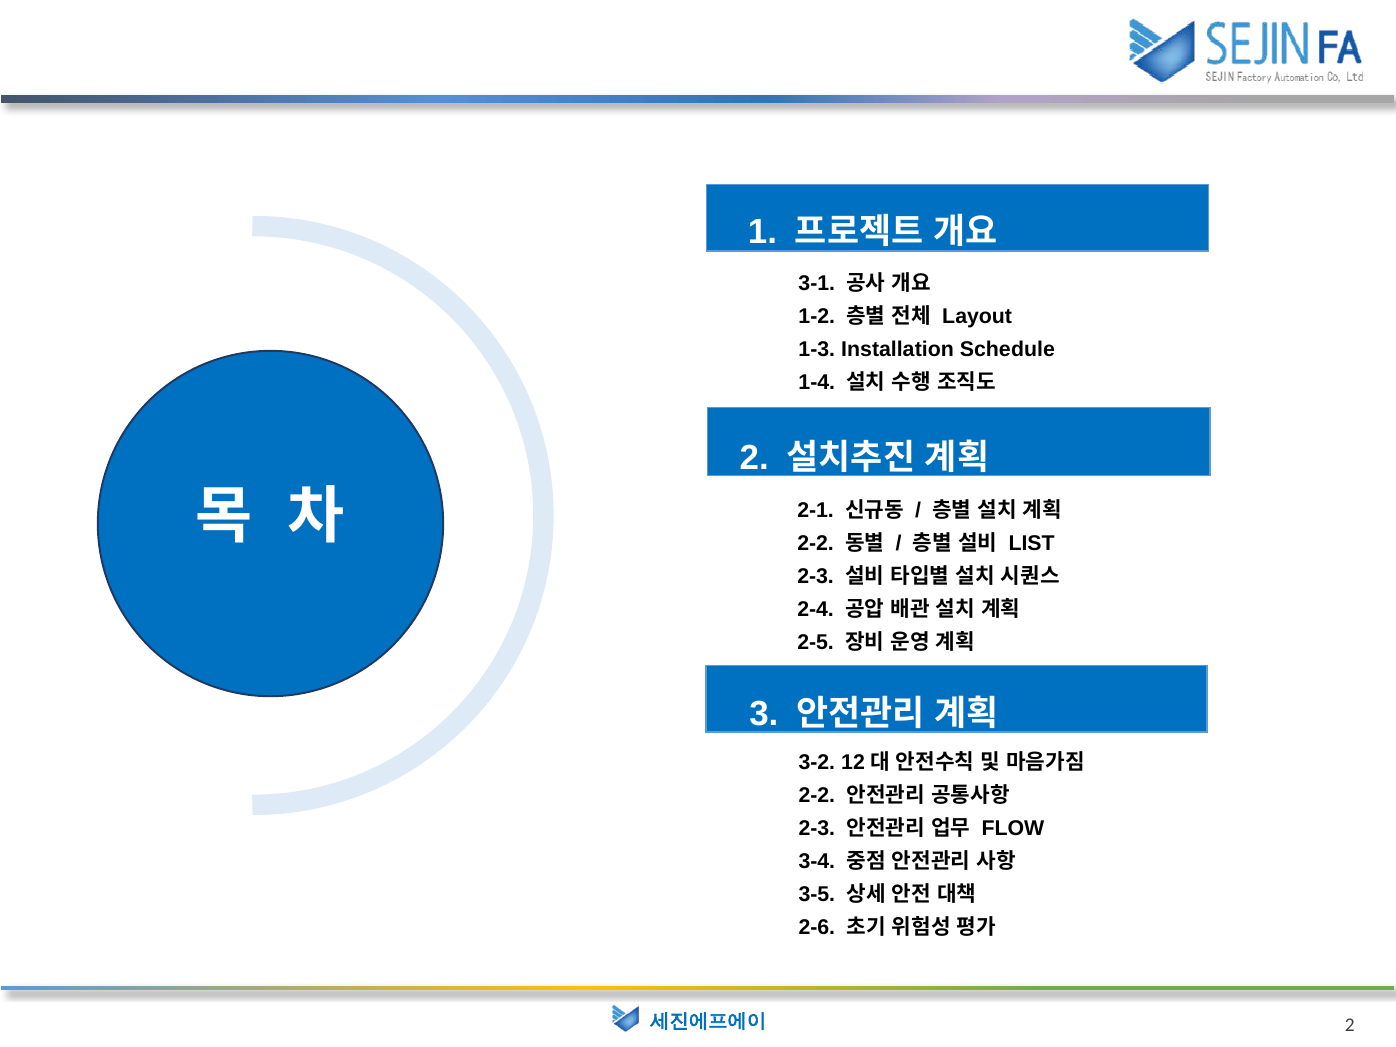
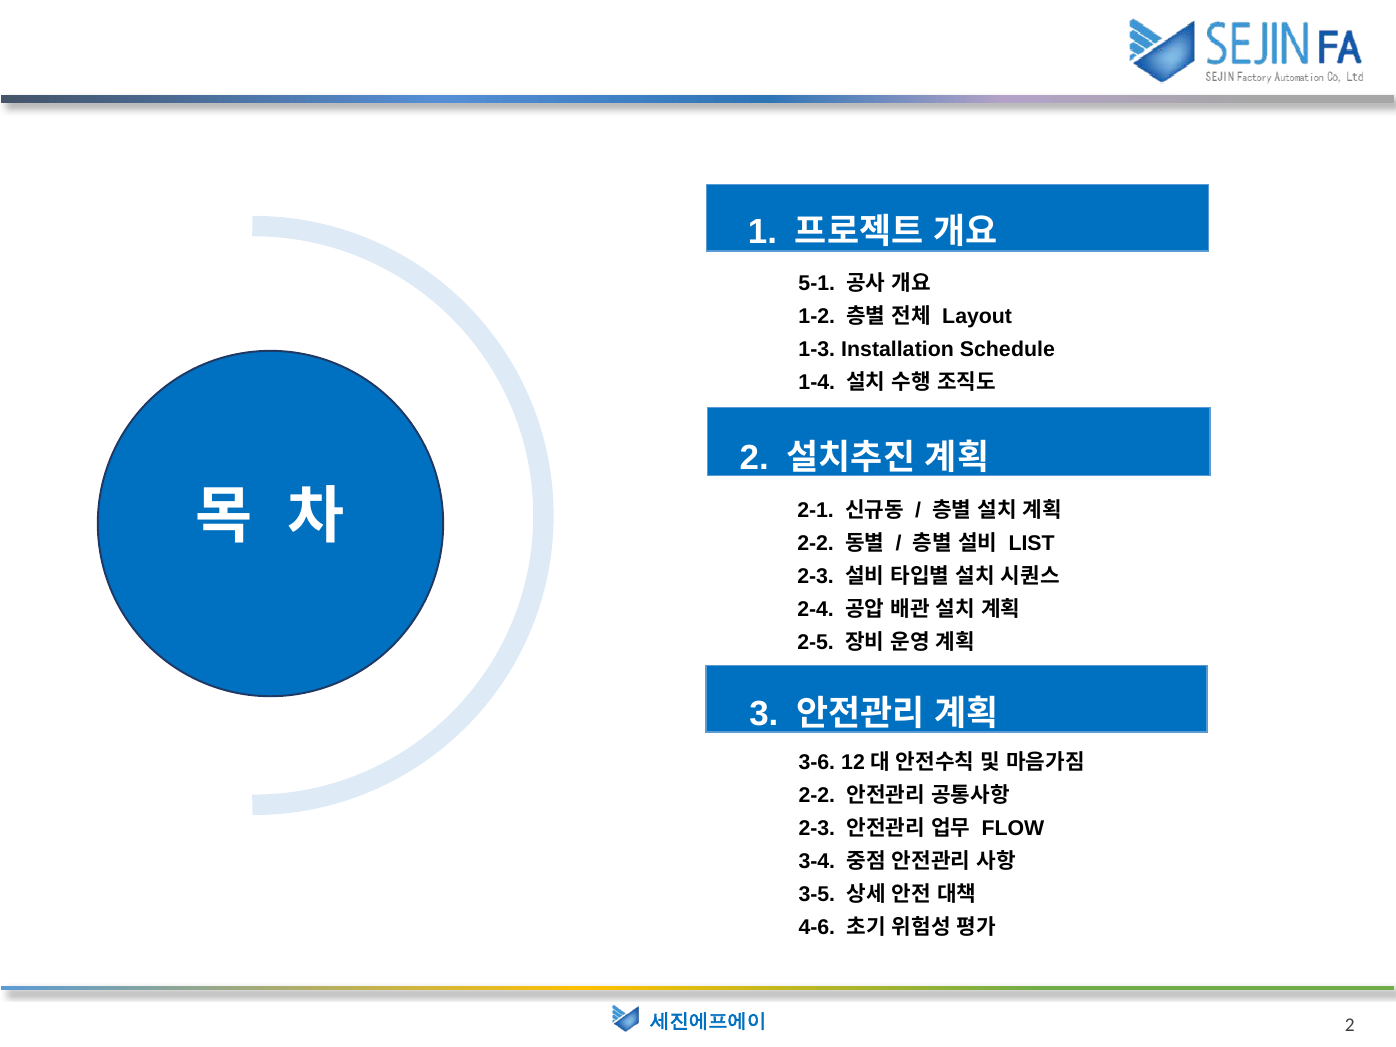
3-1: 3-1 -> 5-1
3-2: 3-2 -> 3-6
2-6: 2-6 -> 4-6
